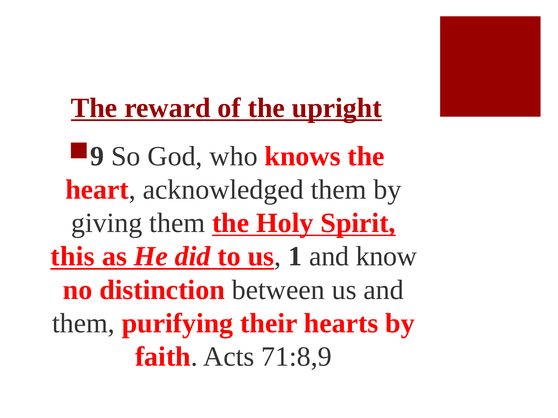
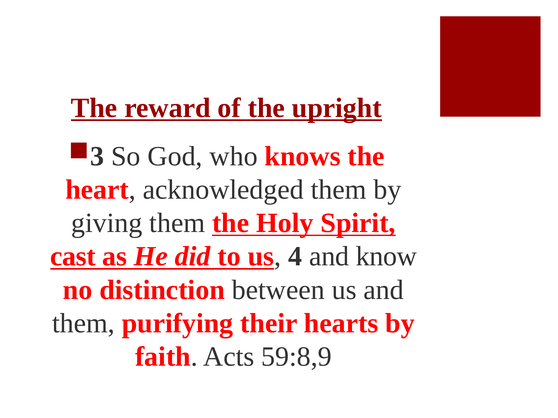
9: 9 -> 3
this: this -> cast
1: 1 -> 4
71:8,9: 71:8,9 -> 59:8,9
